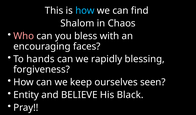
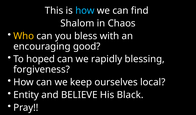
Who colour: pink -> yellow
faces: faces -> good
hands: hands -> hoped
seen: seen -> local
